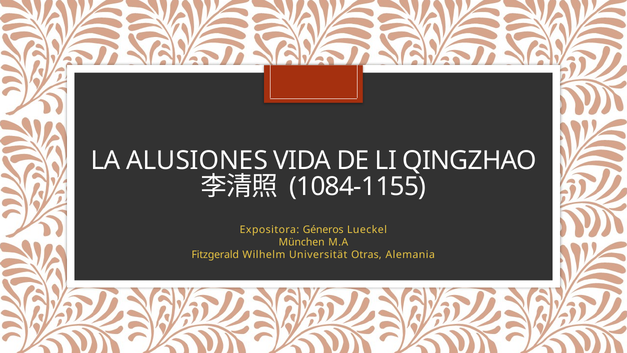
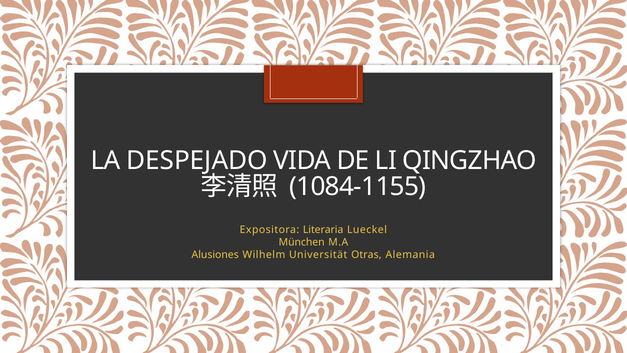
ALUSIONES: ALUSIONES -> DESPEJADO
Géneros: Géneros -> Literaria
Fitzgerald: Fitzgerald -> Alusiones
